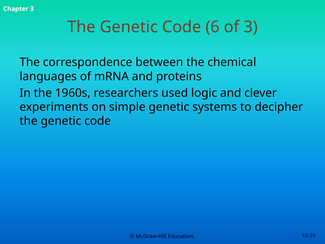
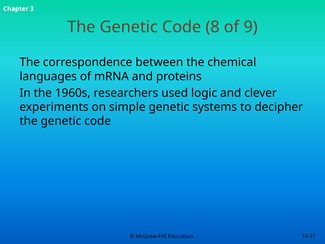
6: 6 -> 8
of 3: 3 -> 9
